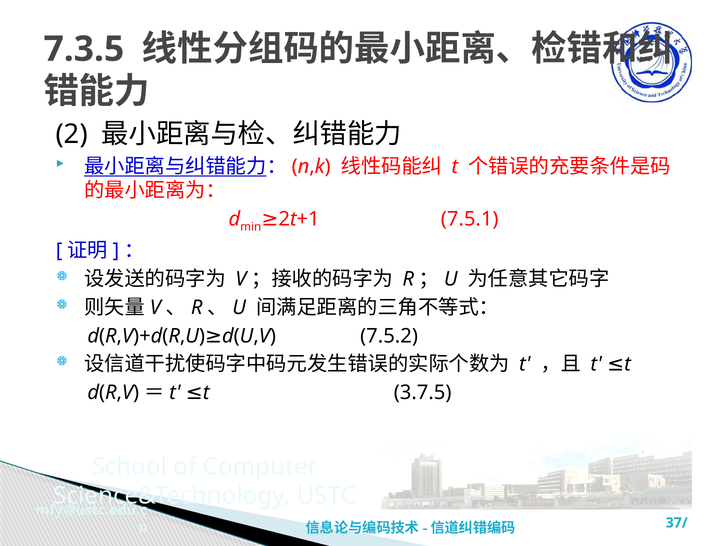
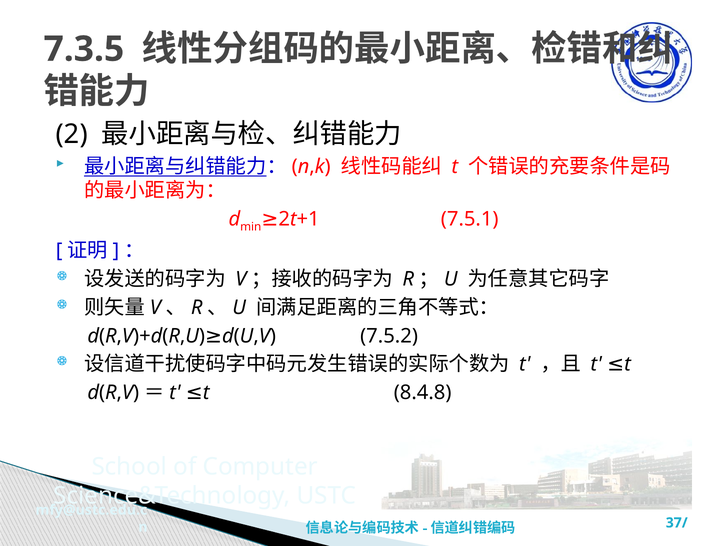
3.7.5: 3.7.5 -> 8.4.8
